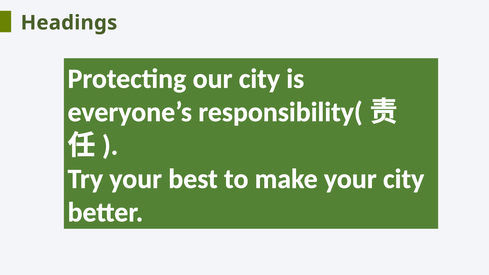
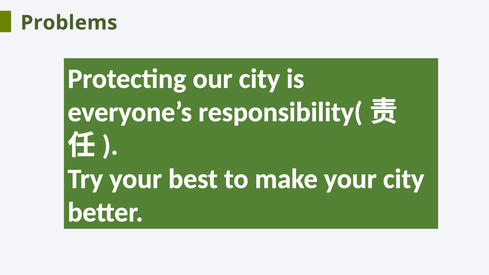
Headings: Headings -> Problems
